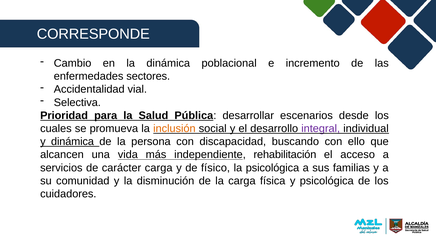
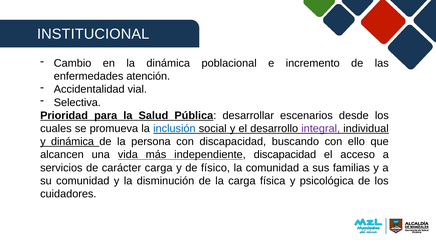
CORRESPONDE: CORRESPONDE -> INSTITUCIONAL
sectores: sectores -> atención
inclusión colour: orange -> blue
independiente rehabilitación: rehabilitación -> discapacidad
la psicológica: psicológica -> comunidad
